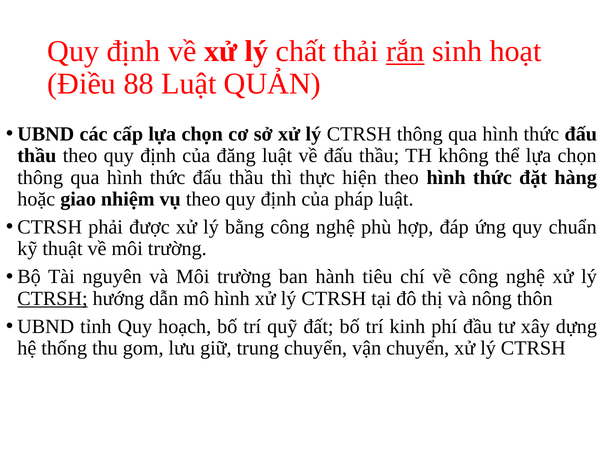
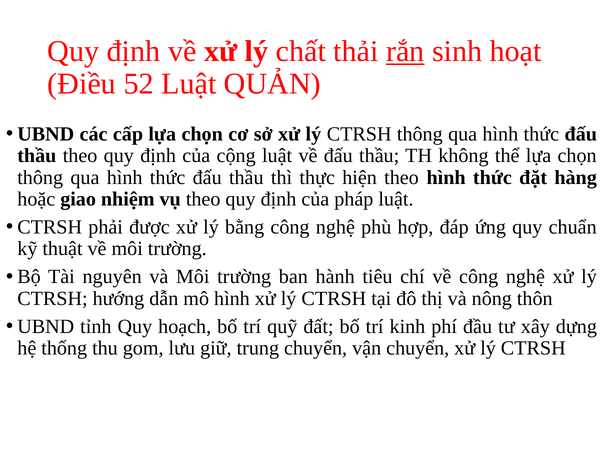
88: 88 -> 52
đăng: đăng -> cộng
CTRSH at (52, 299) underline: present -> none
